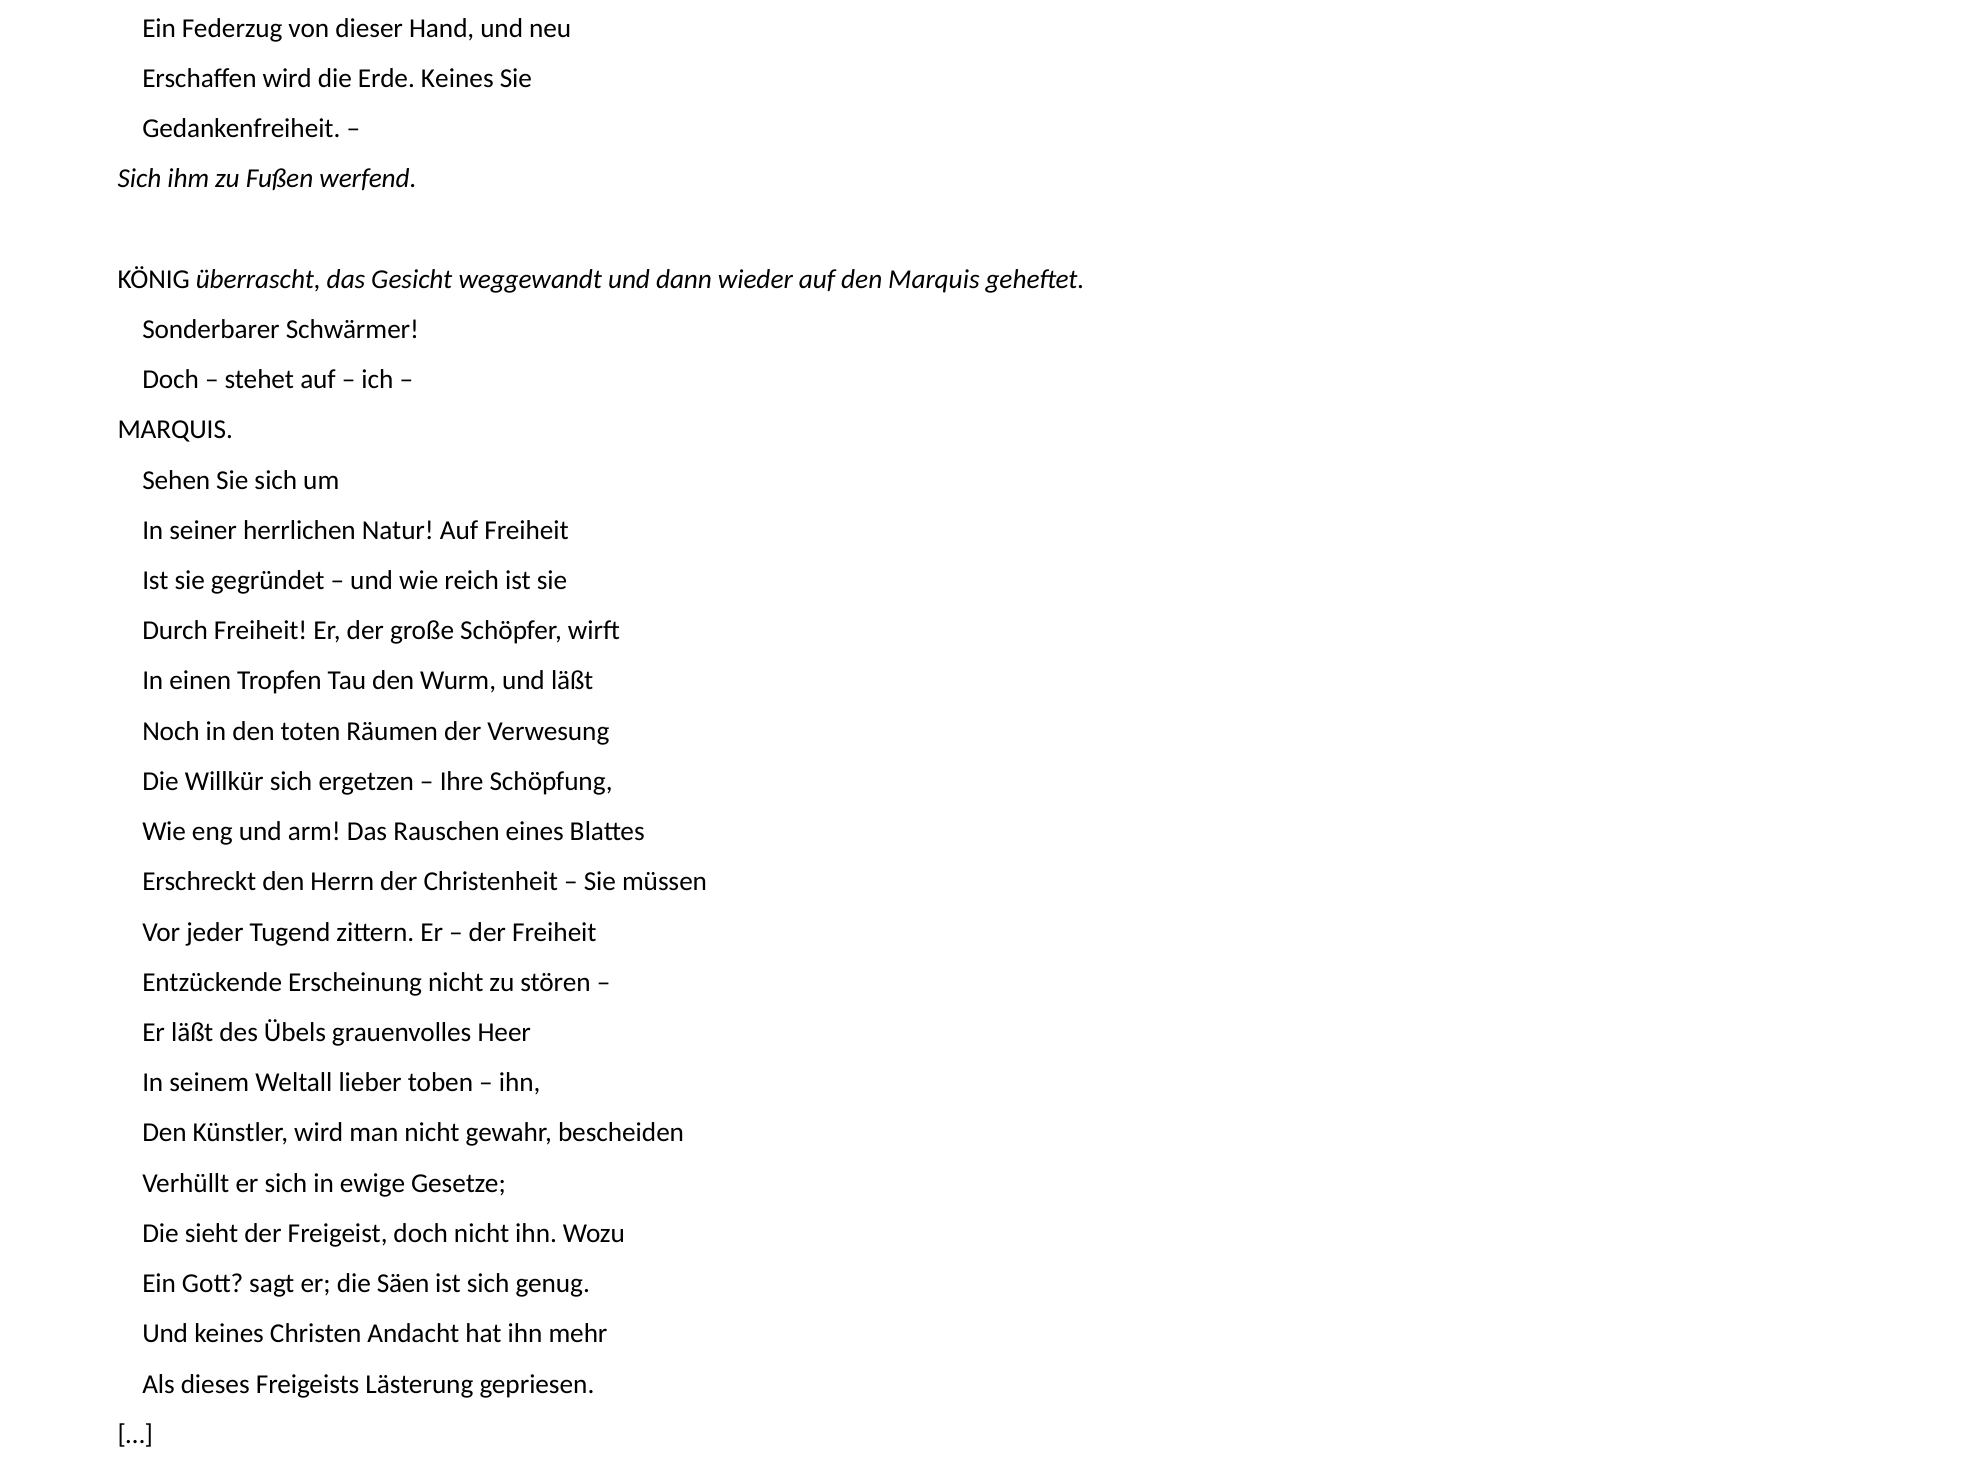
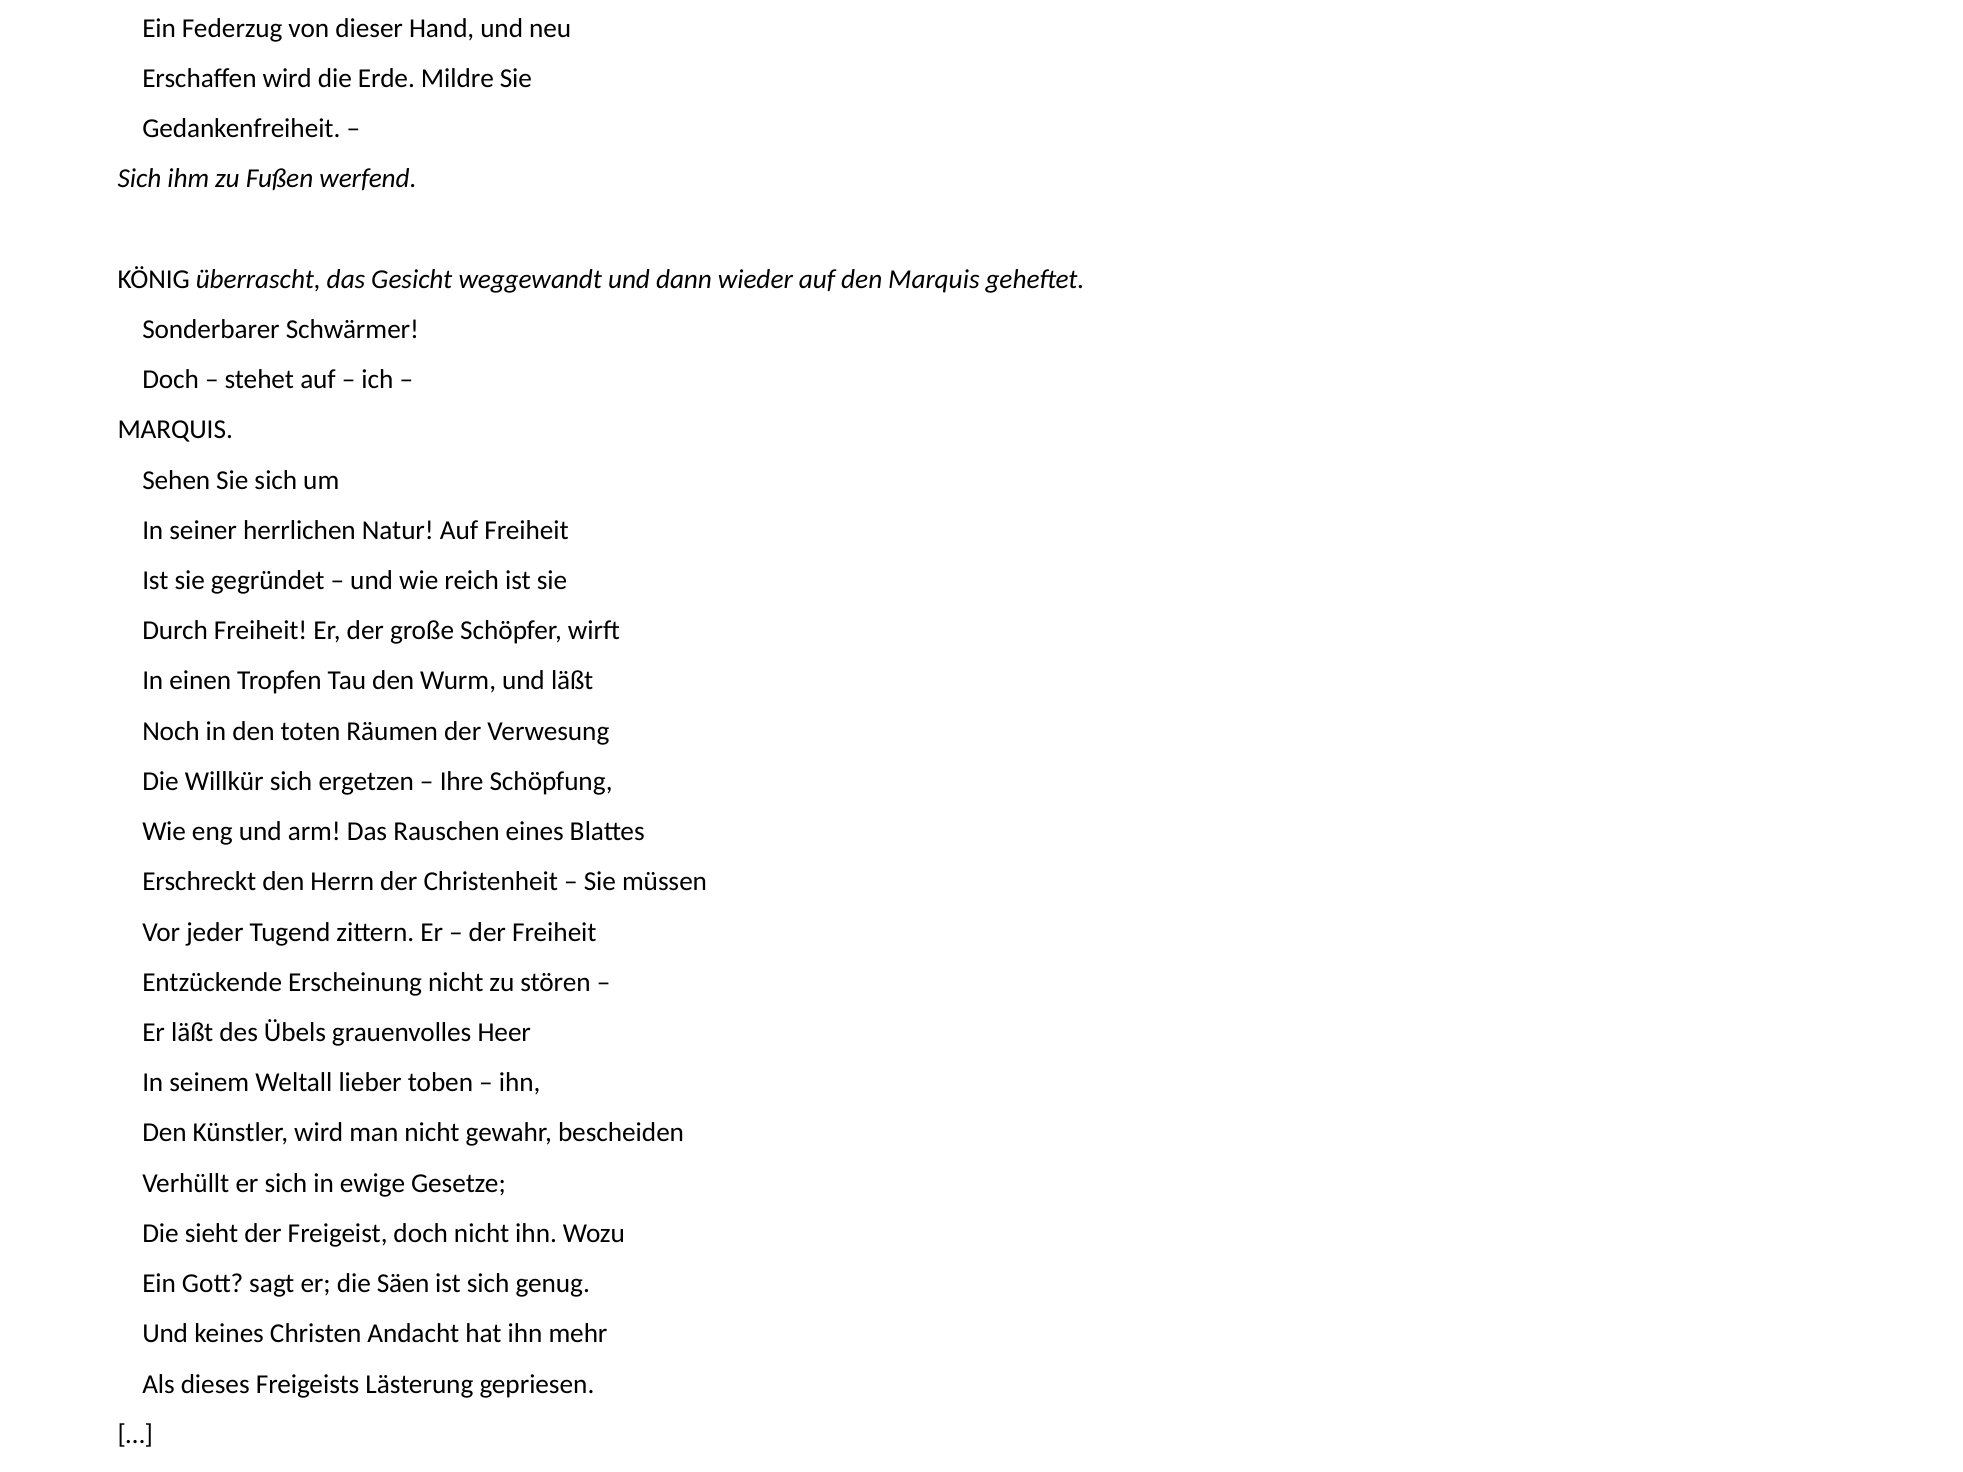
Erde Keines: Keines -> Mildre
